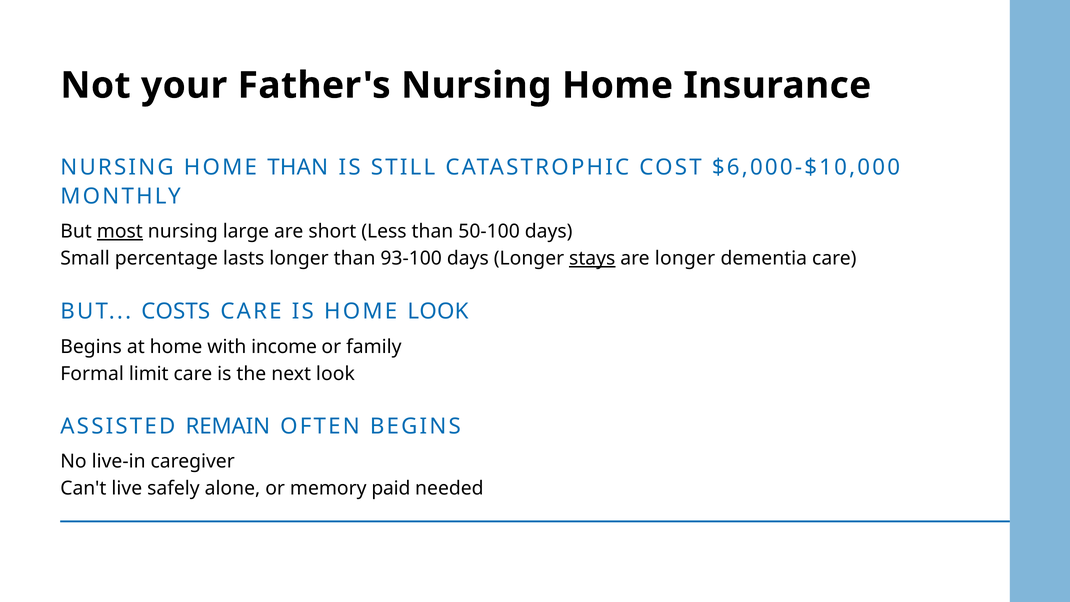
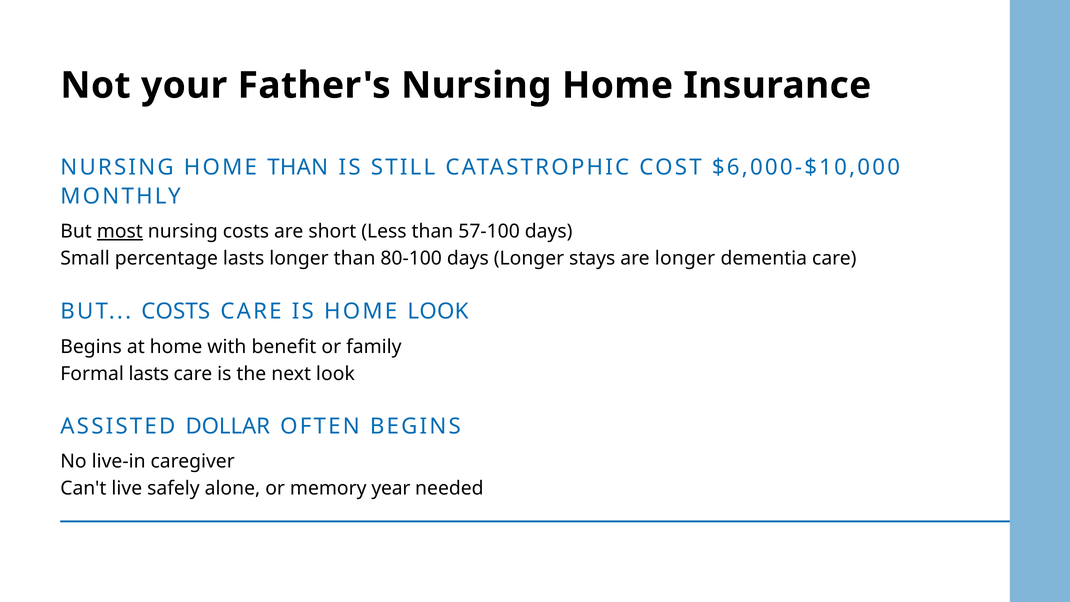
nursing large: large -> costs
50-100: 50-100 -> 57-100
93-100: 93-100 -> 80-100
stays underline: present -> none
income: income -> benefit
Formal limit: limit -> lasts
REMAIN: REMAIN -> DOLLAR
paid: paid -> year
